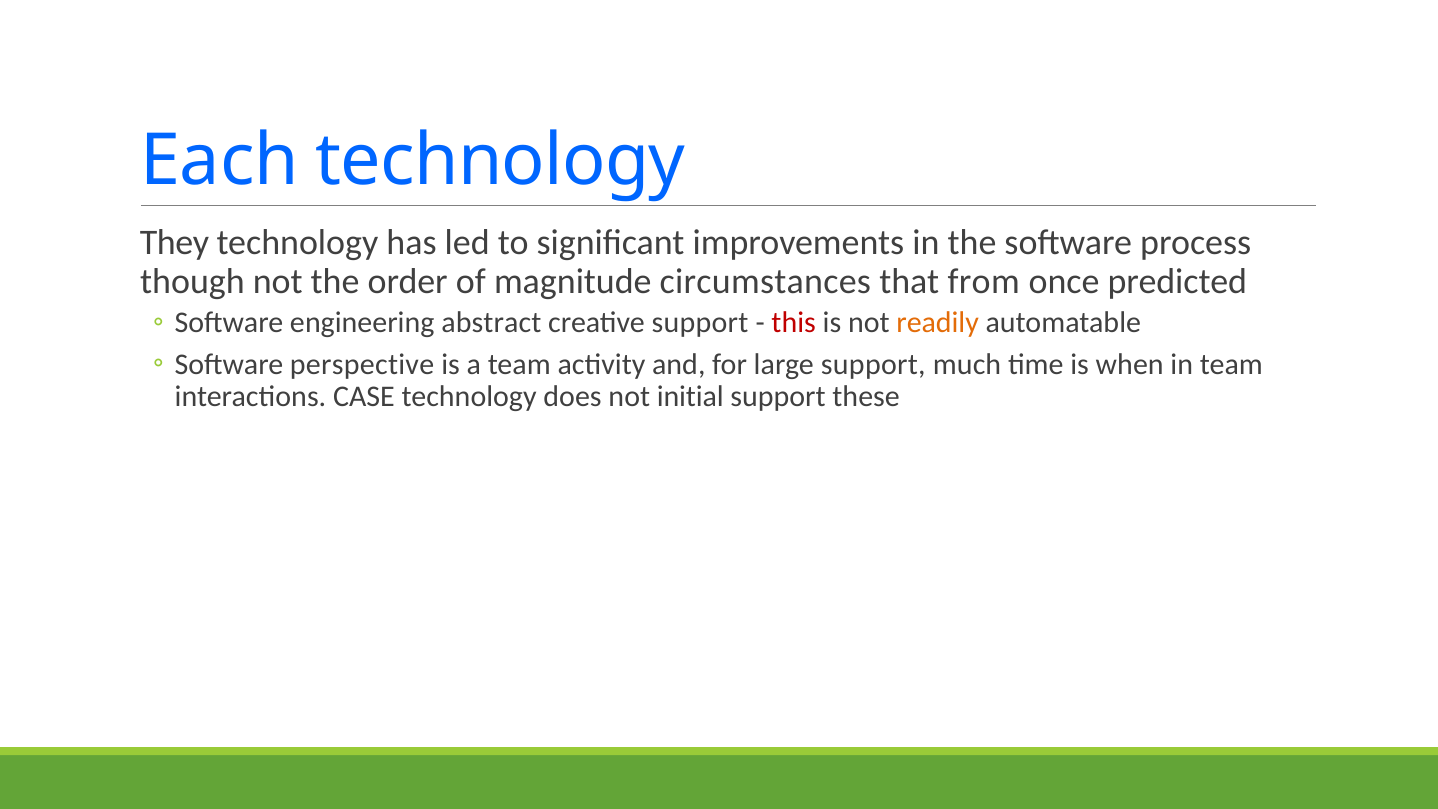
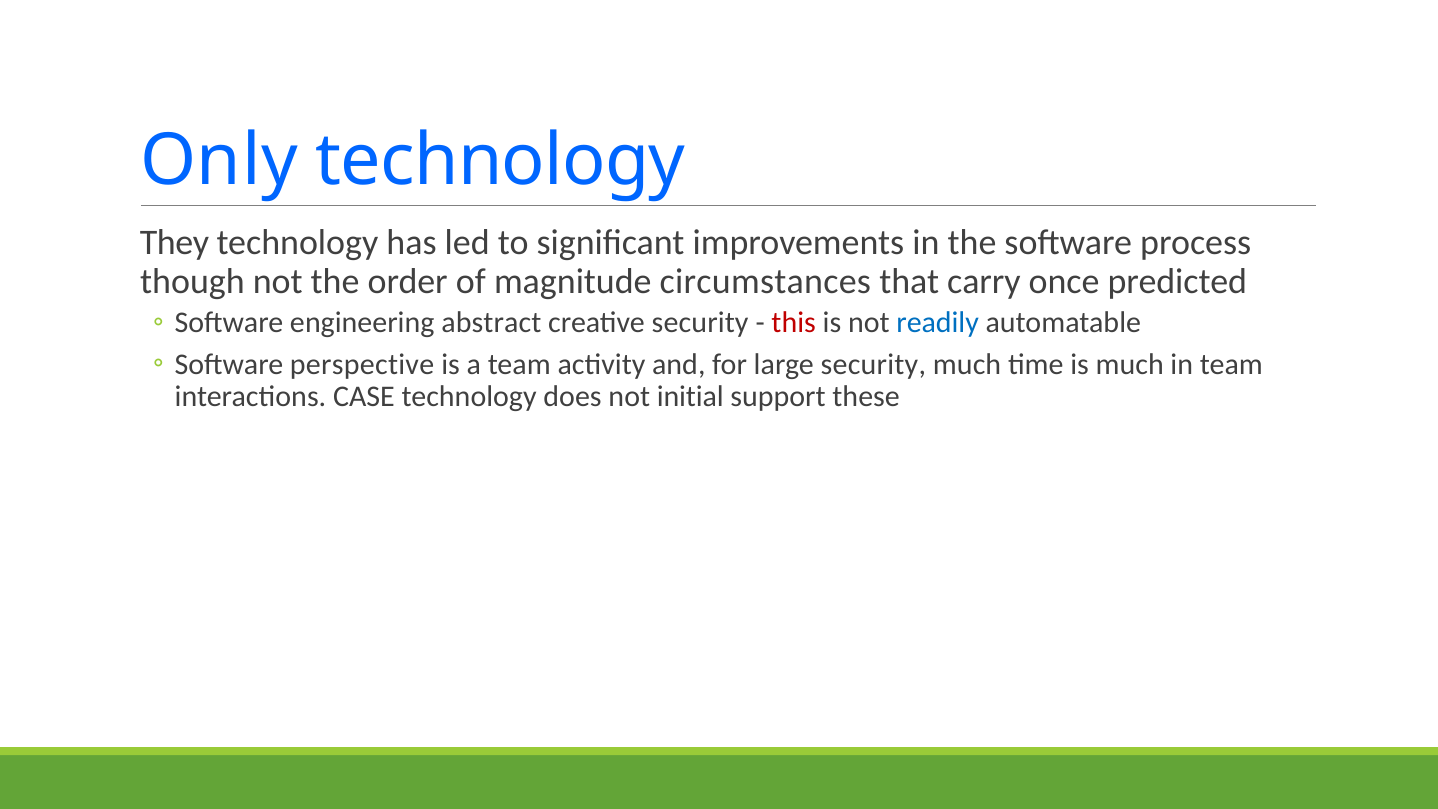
Each: Each -> Only
from: from -> carry
creative support: support -> security
readily colour: orange -> blue
large support: support -> security
is when: when -> much
